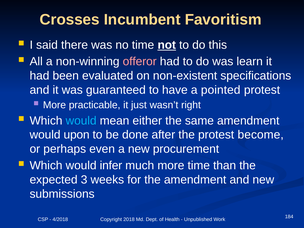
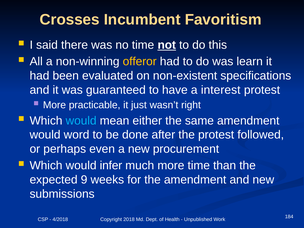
offeror colour: pink -> yellow
pointed: pointed -> interest
upon: upon -> word
become: become -> followed
3: 3 -> 9
